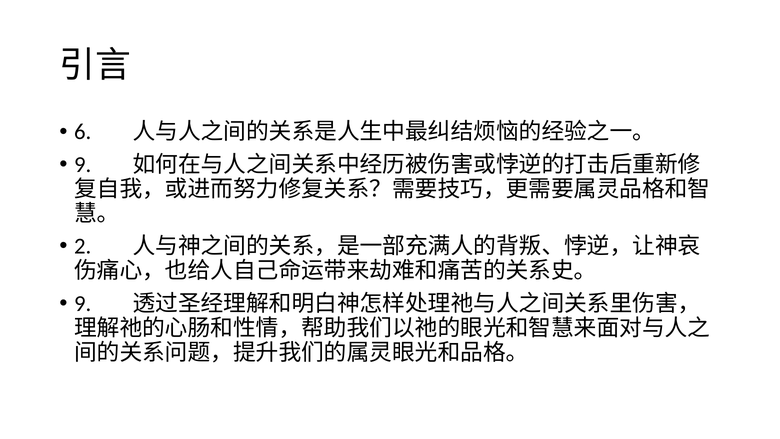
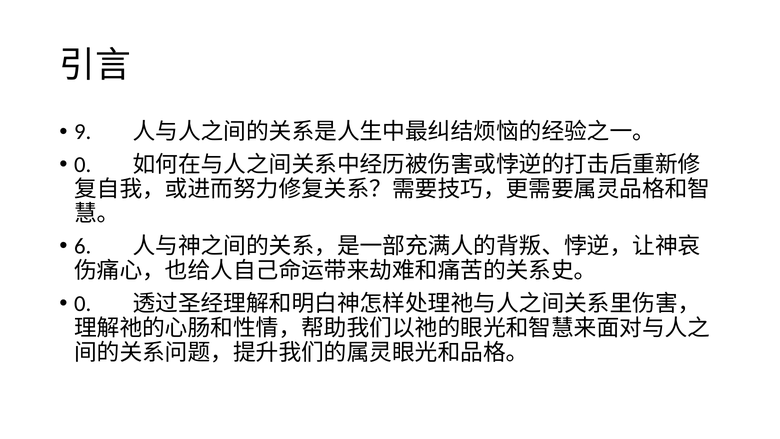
6: 6 -> 9
9 at (83, 164): 9 -> 0
2: 2 -> 6
9 at (83, 303): 9 -> 0
